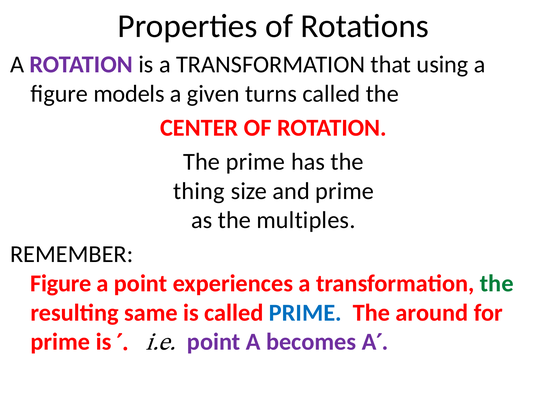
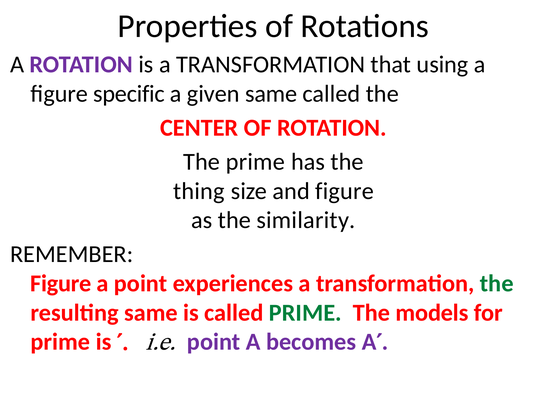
models: models -> specific
given turns: turns -> same
and prime: prime -> figure
multiples: multiples -> similarity
PRIME at (305, 313) colour: blue -> green
around: around -> models
